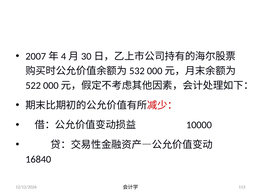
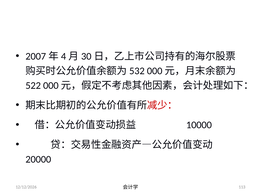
16840: 16840 -> 20000
